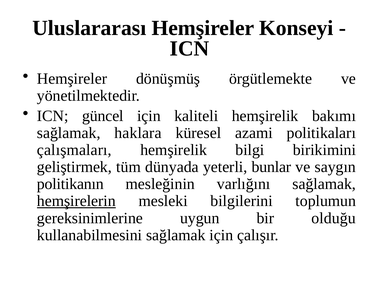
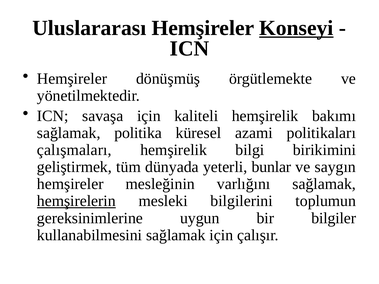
Konseyi underline: none -> present
güncel: güncel -> savaşa
haklara: haklara -> politika
politikanın at (70, 184): politikanın -> hemşireler
olduğu: olduğu -> bilgiler
